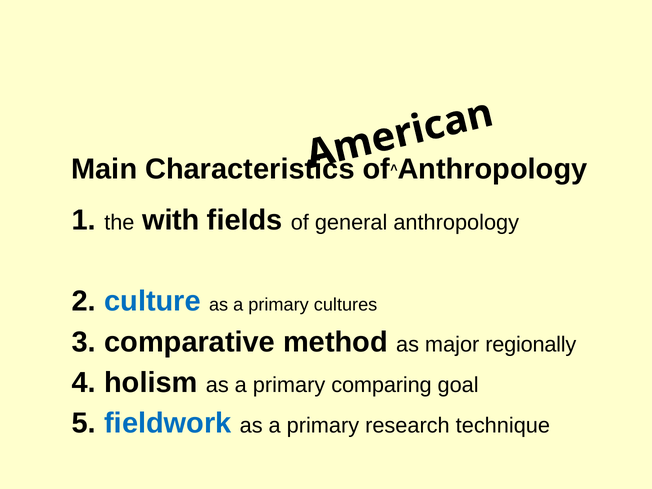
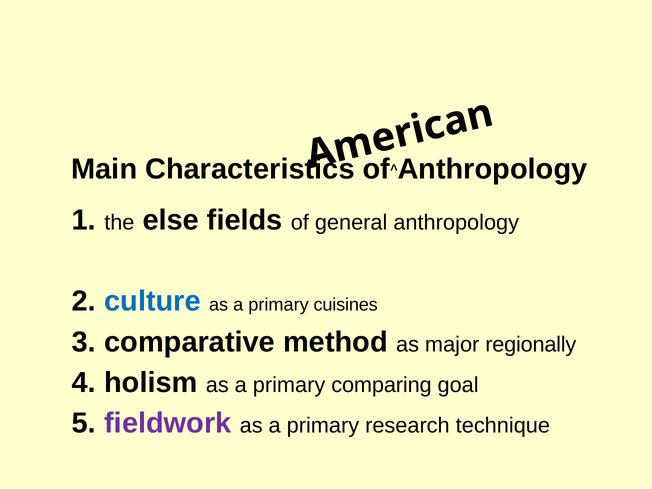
with: with -> else
cultures: cultures -> cuisines
fieldwork colour: blue -> purple
